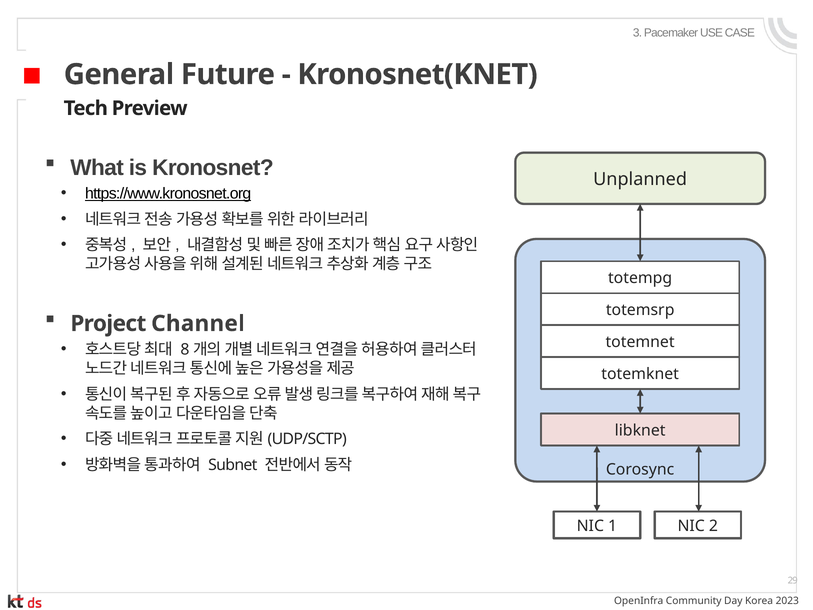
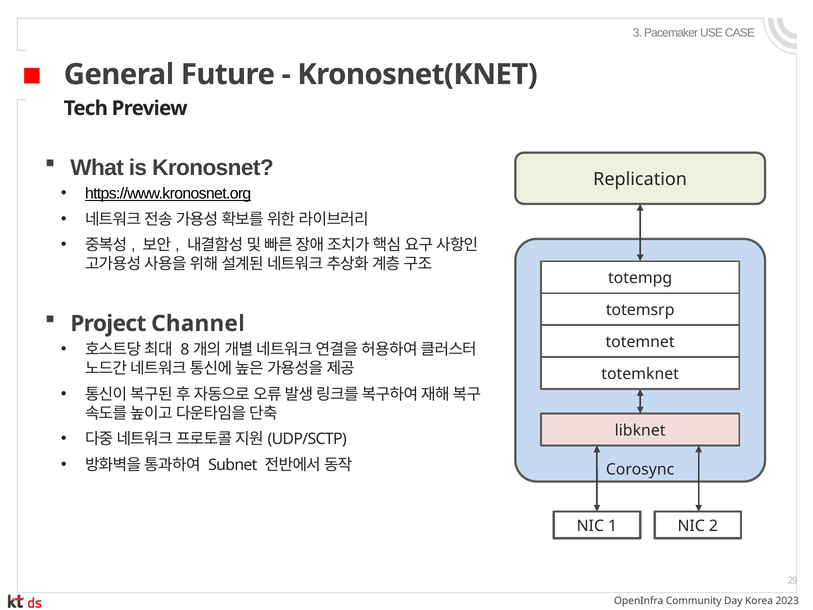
Unplanned: Unplanned -> Replication
